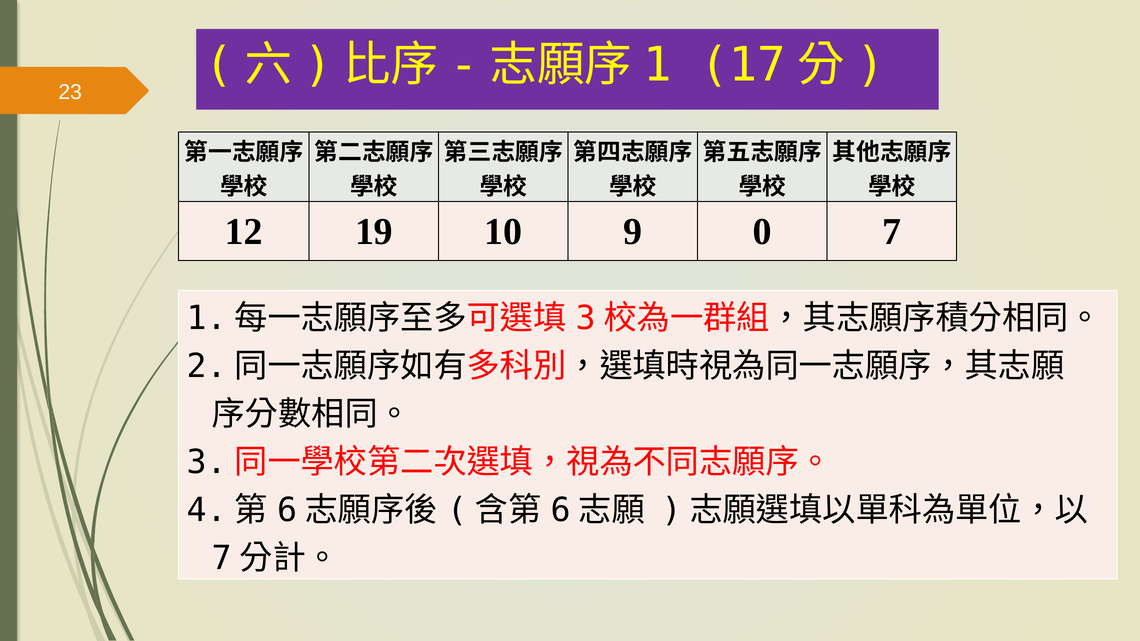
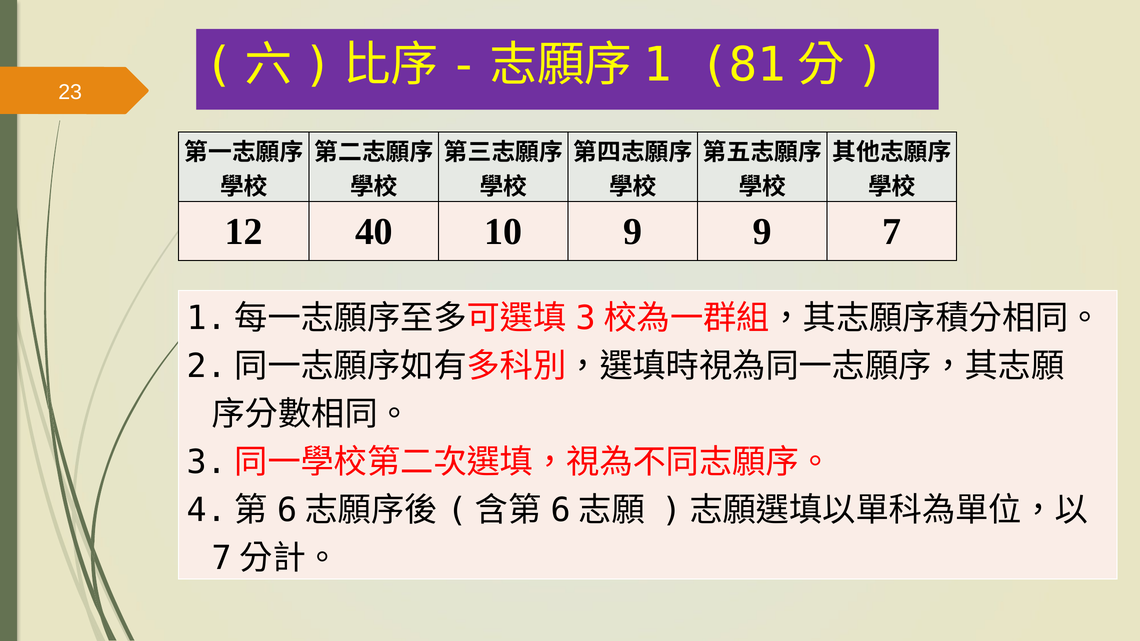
17: 17 -> 81
19: 19 -> 40
9 0: 0 -> 9
